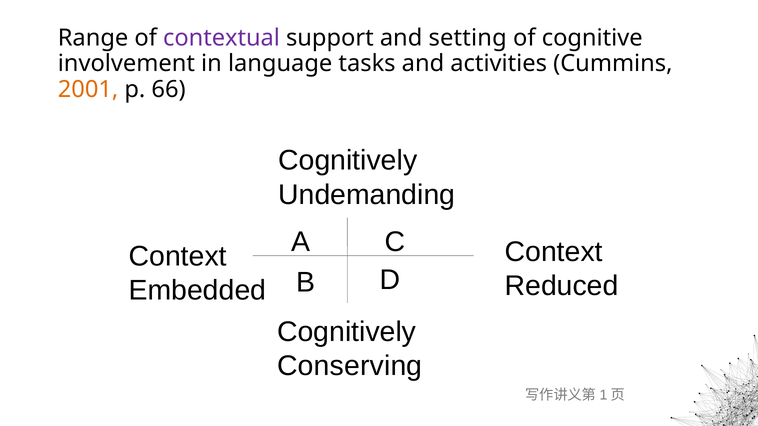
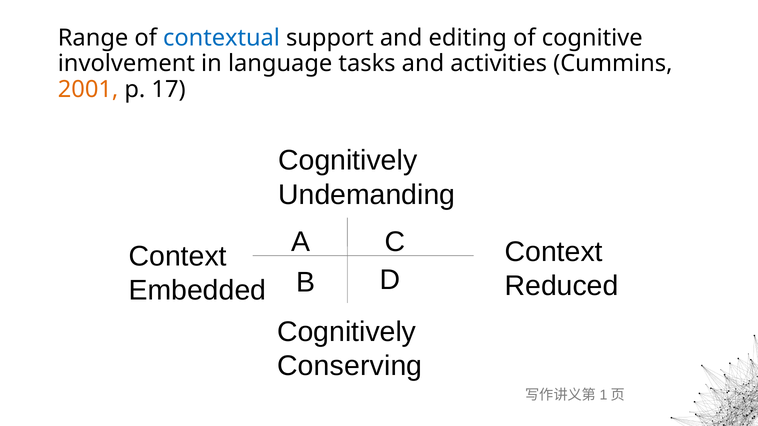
contextual colour: purple -> blue
setting: setting -> editing
66: 66 -> 17
